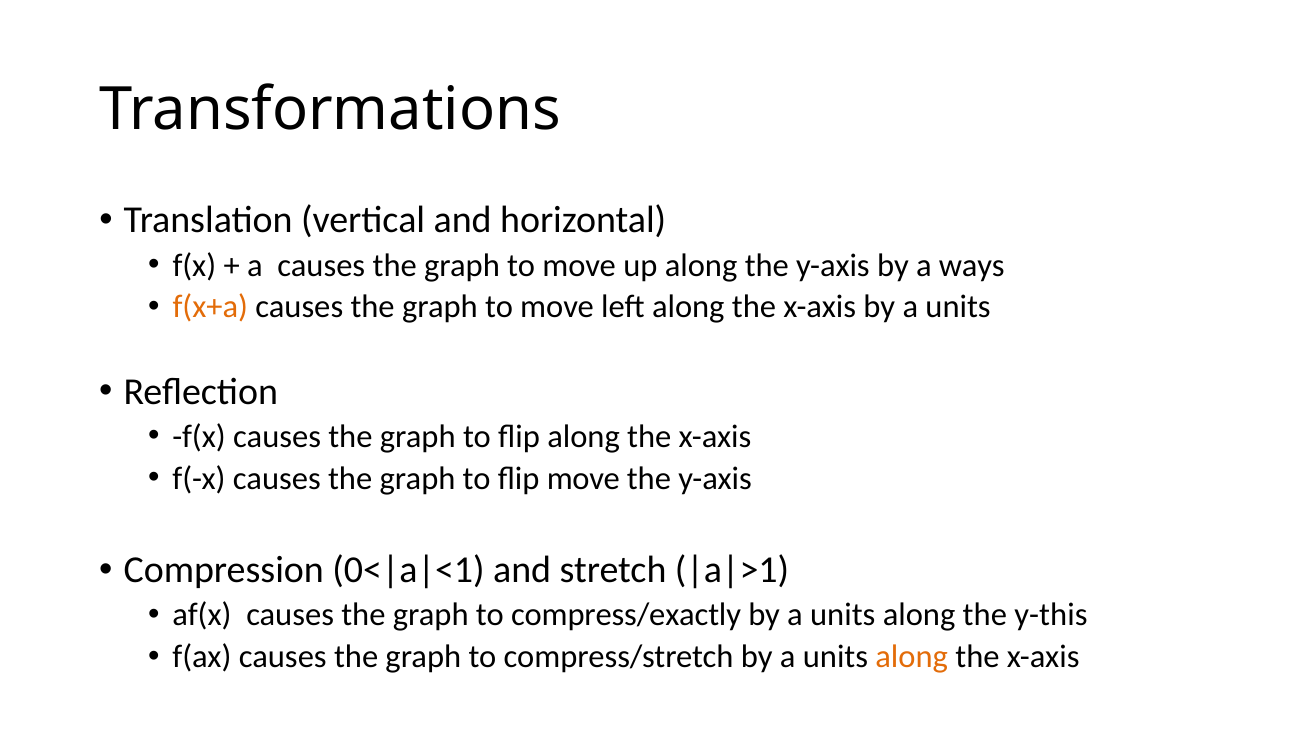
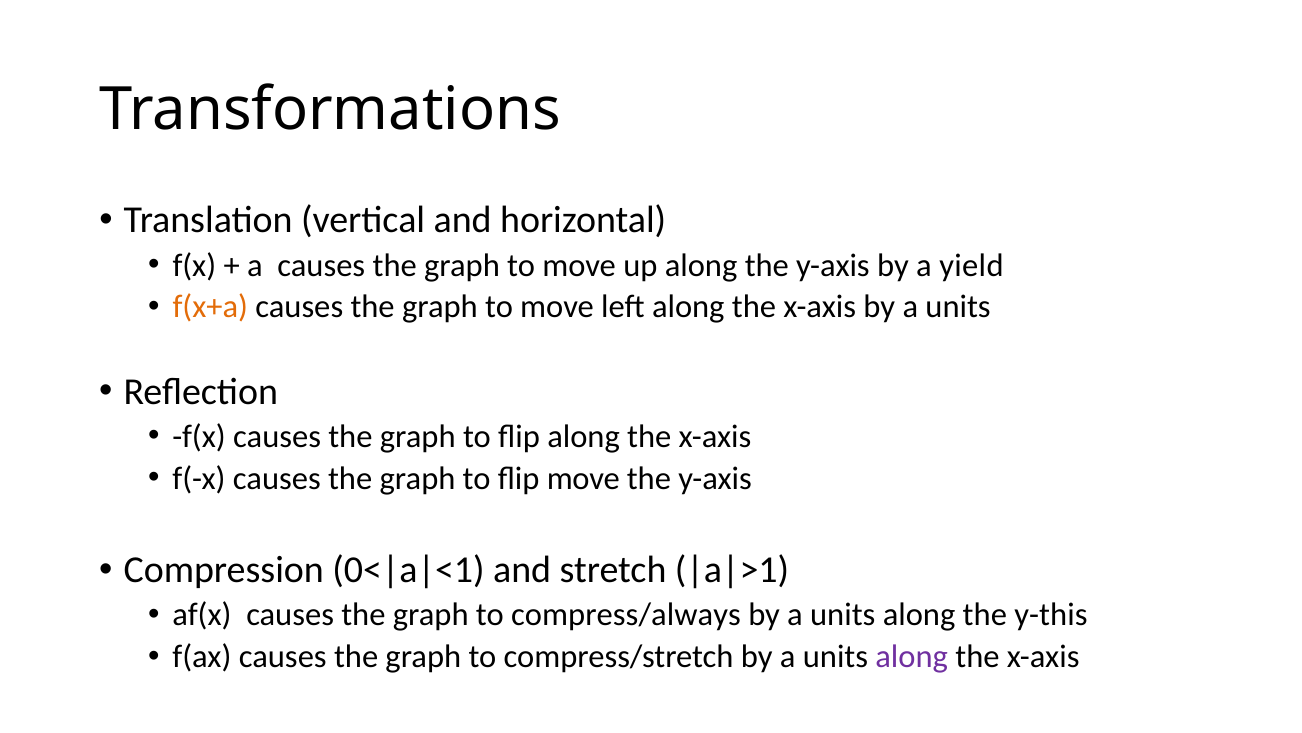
ways: ways -> yield
compress/exactly: compress/exactly -> compress/always
along at (912, 657) colour: orange -> purple
